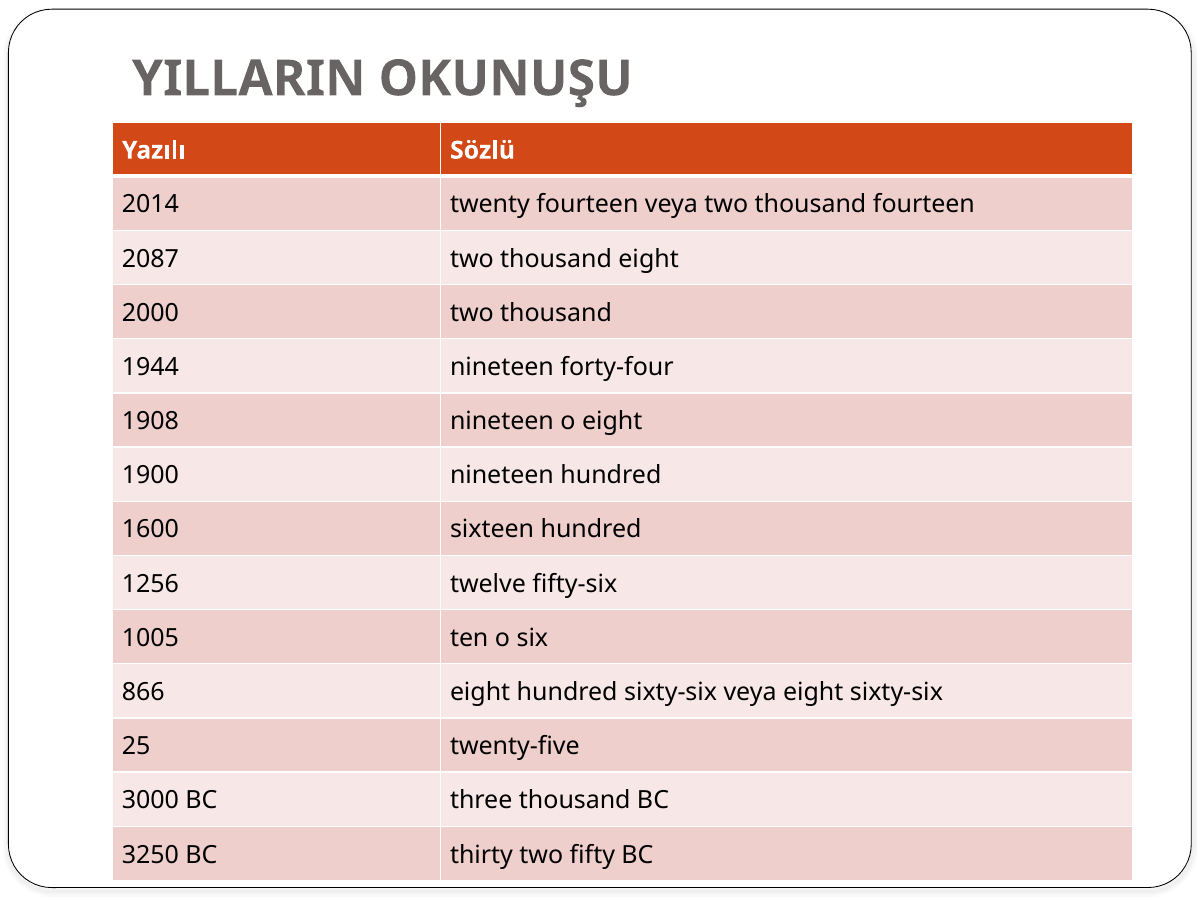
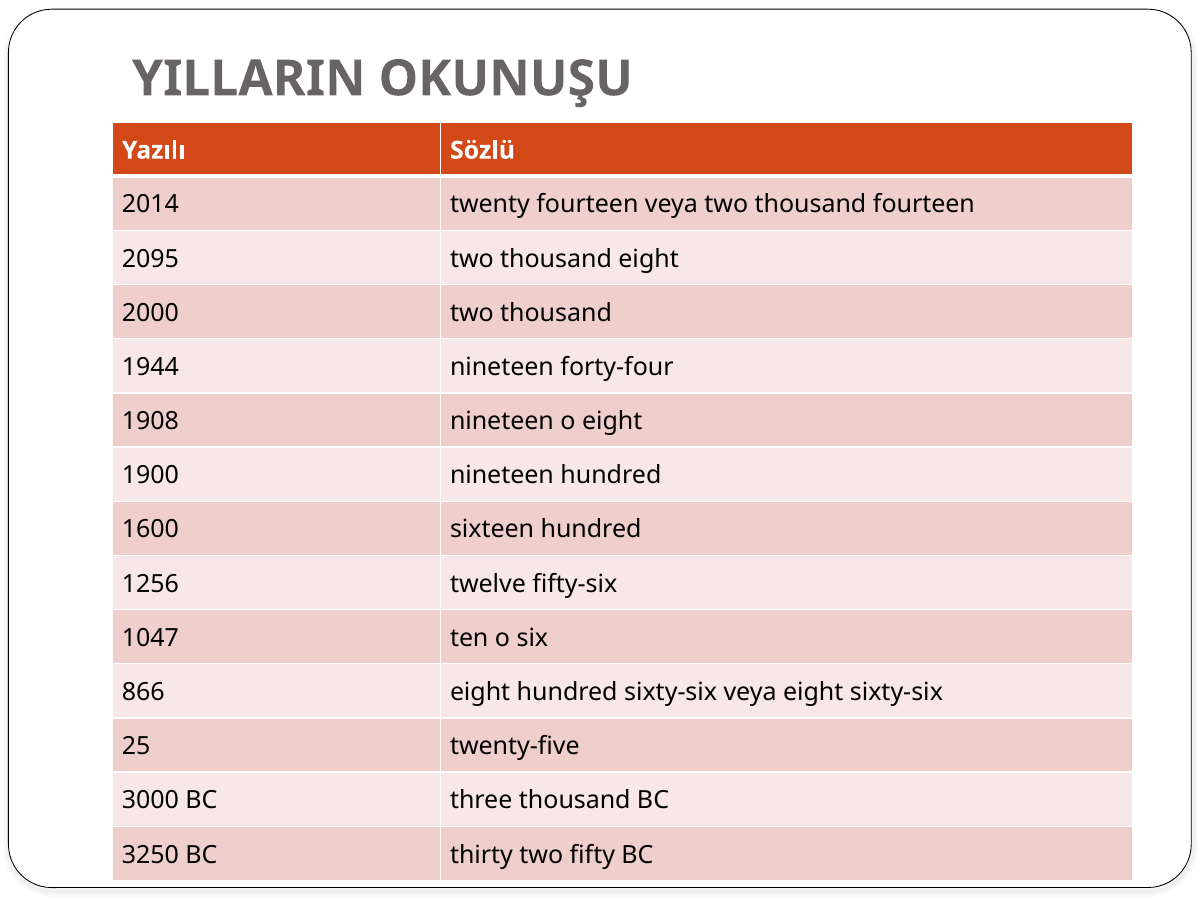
2087: 2087 -> 2095
1005: 1005 -> 1047
